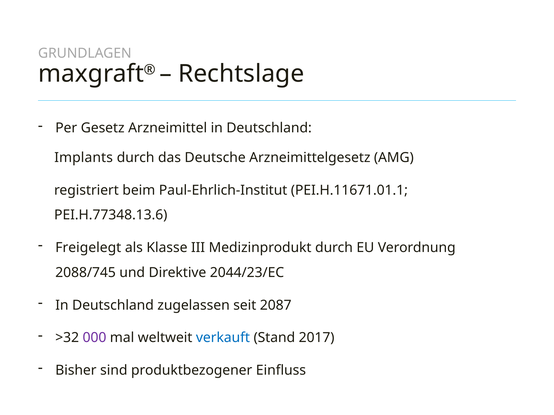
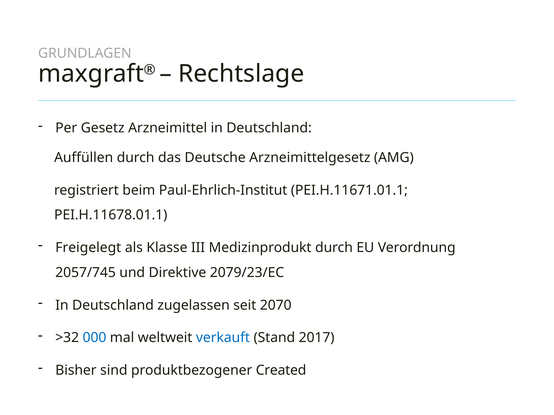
Implants: Implants -> Auffüllen
PEI.H.77348.13.6: PEI.H.77348.13.6 -> PEI.H.11678.01.1
2088/745: 2088/745 -> 2057/745
2044/23/EC: 2044/23/EC -> 2079/23/EC
2087: 2087 -> 2070
000 colour: purple -> blue
Einfluss: Einfluss -> Created
